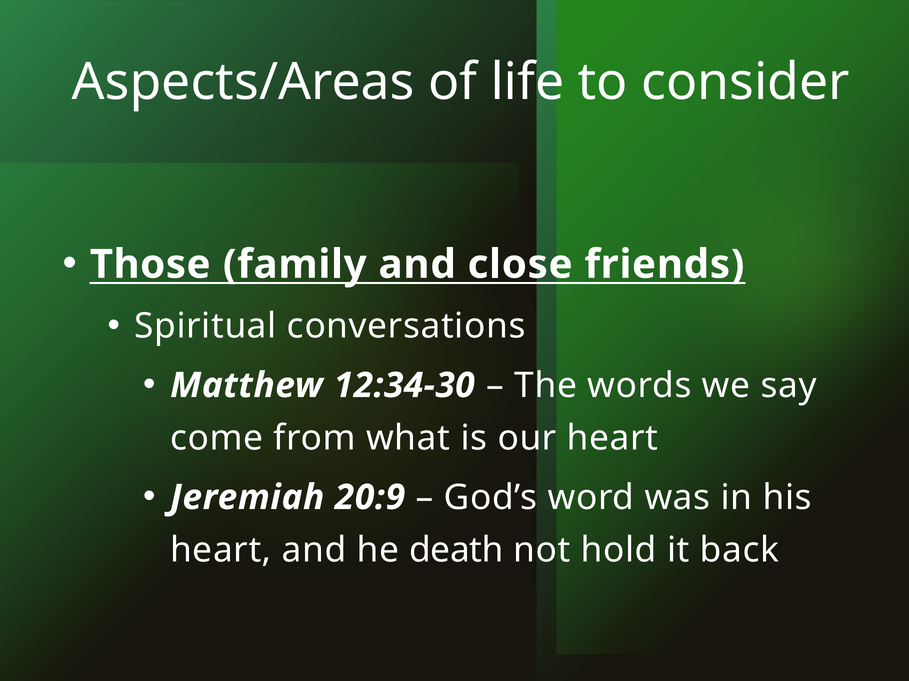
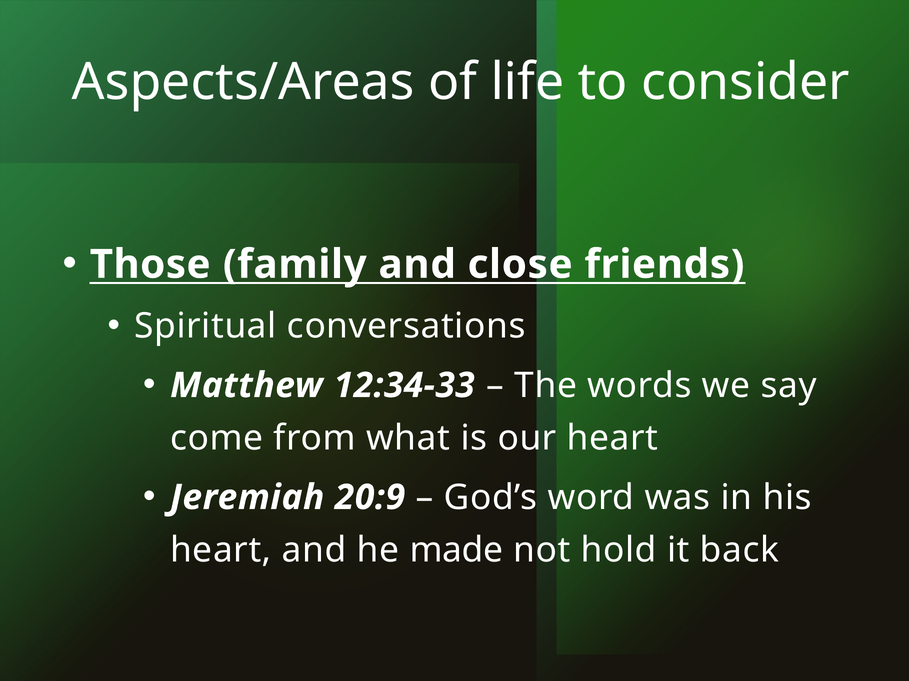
12:34-30: 12:34-30 -> 12:34-33
death: death -> made
